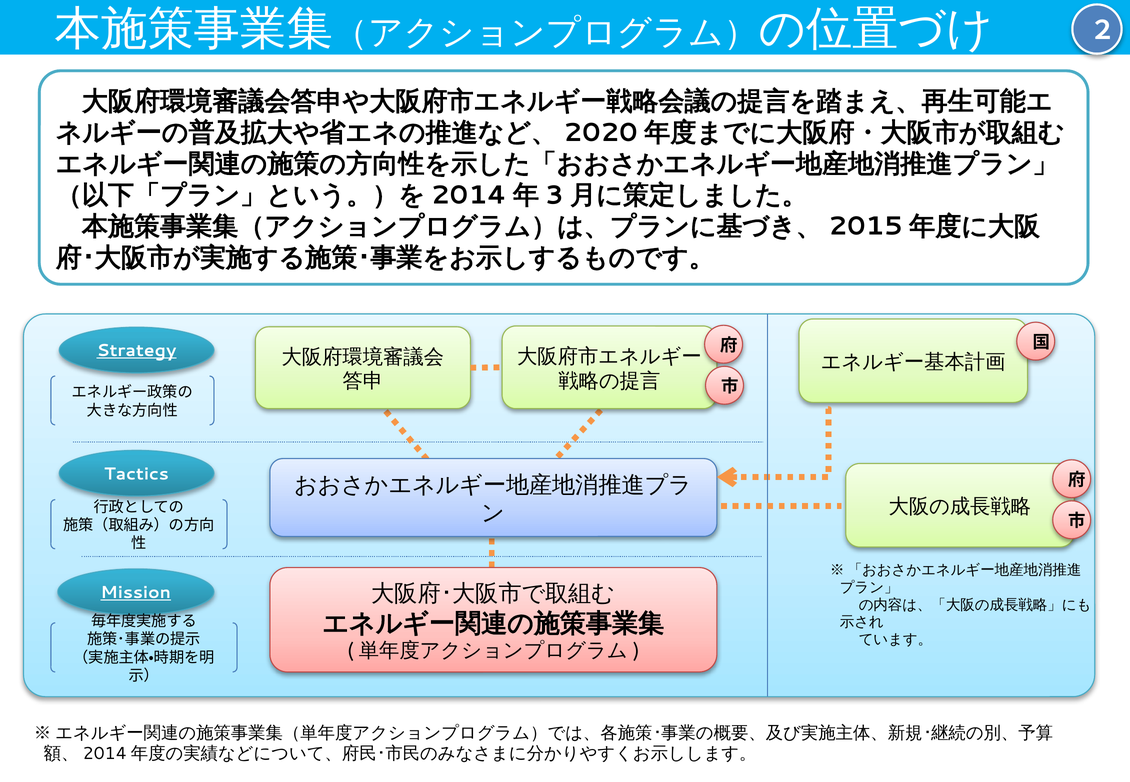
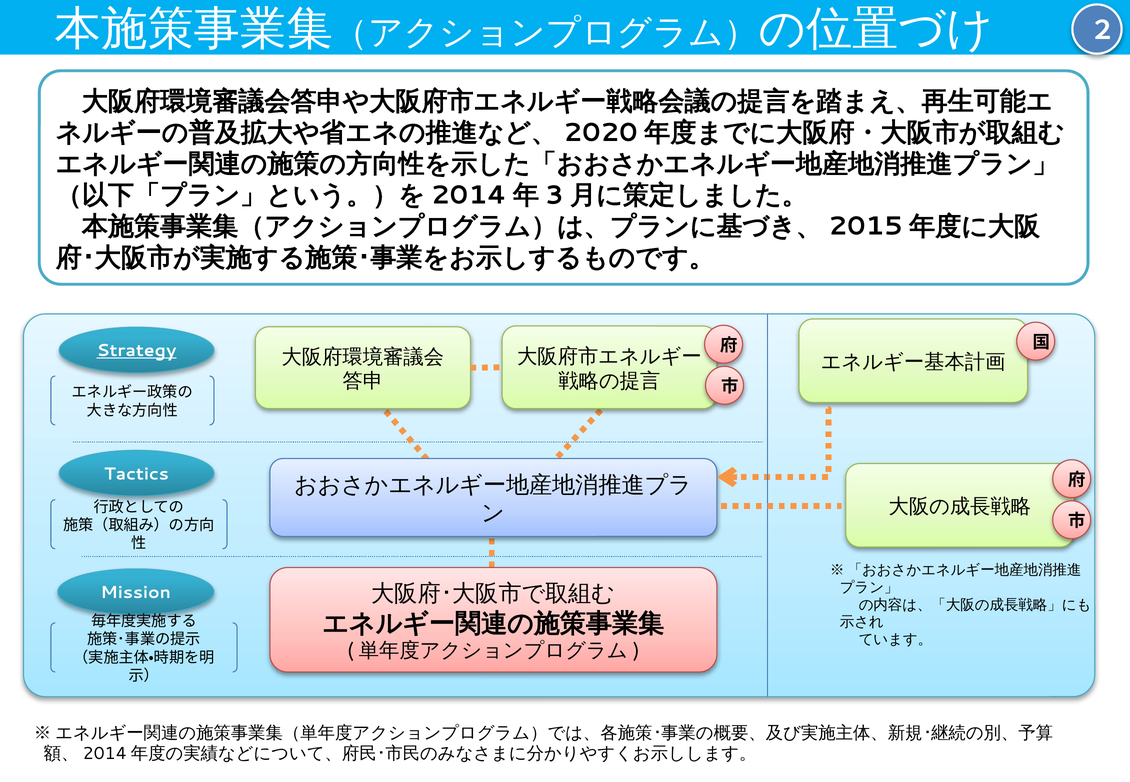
Mission underline: present -> none
